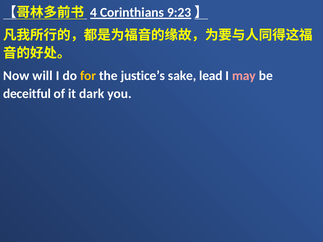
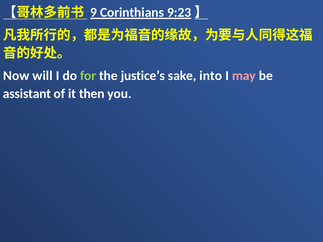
4: 4 -> 9
for colour: yellow -> light green
lead: lead -> into
deceitful: deceitful -> assistant
dark: dark -> then
